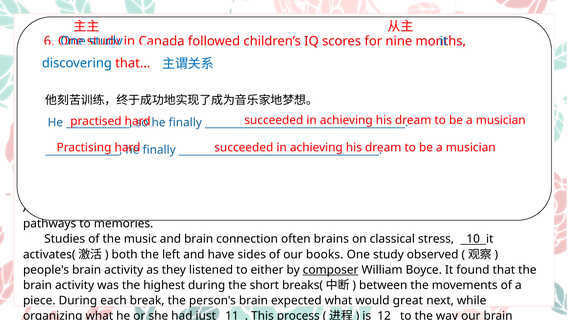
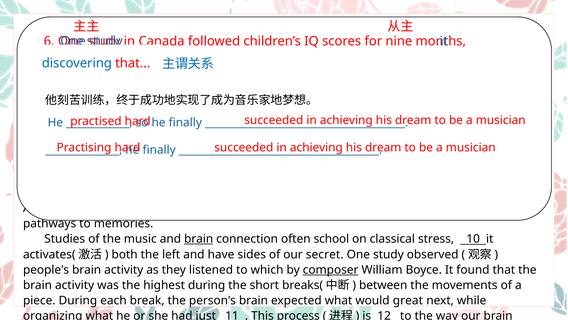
brain at (199, 239) underline: none -> present
often brains: brains -> school
our books: books -> secret
to either: either -> which
